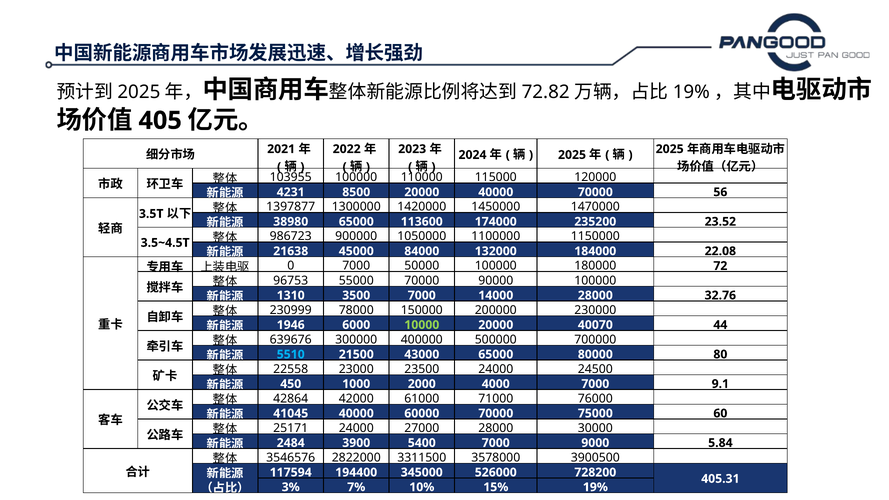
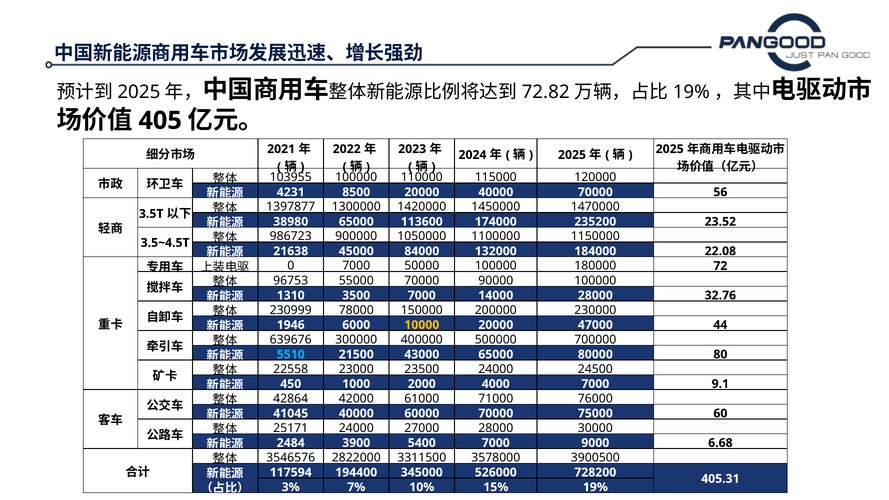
10000 colour: light green -> yellow
40070: 40070 -> 47000
5.84: 5.84 -> 6.68
